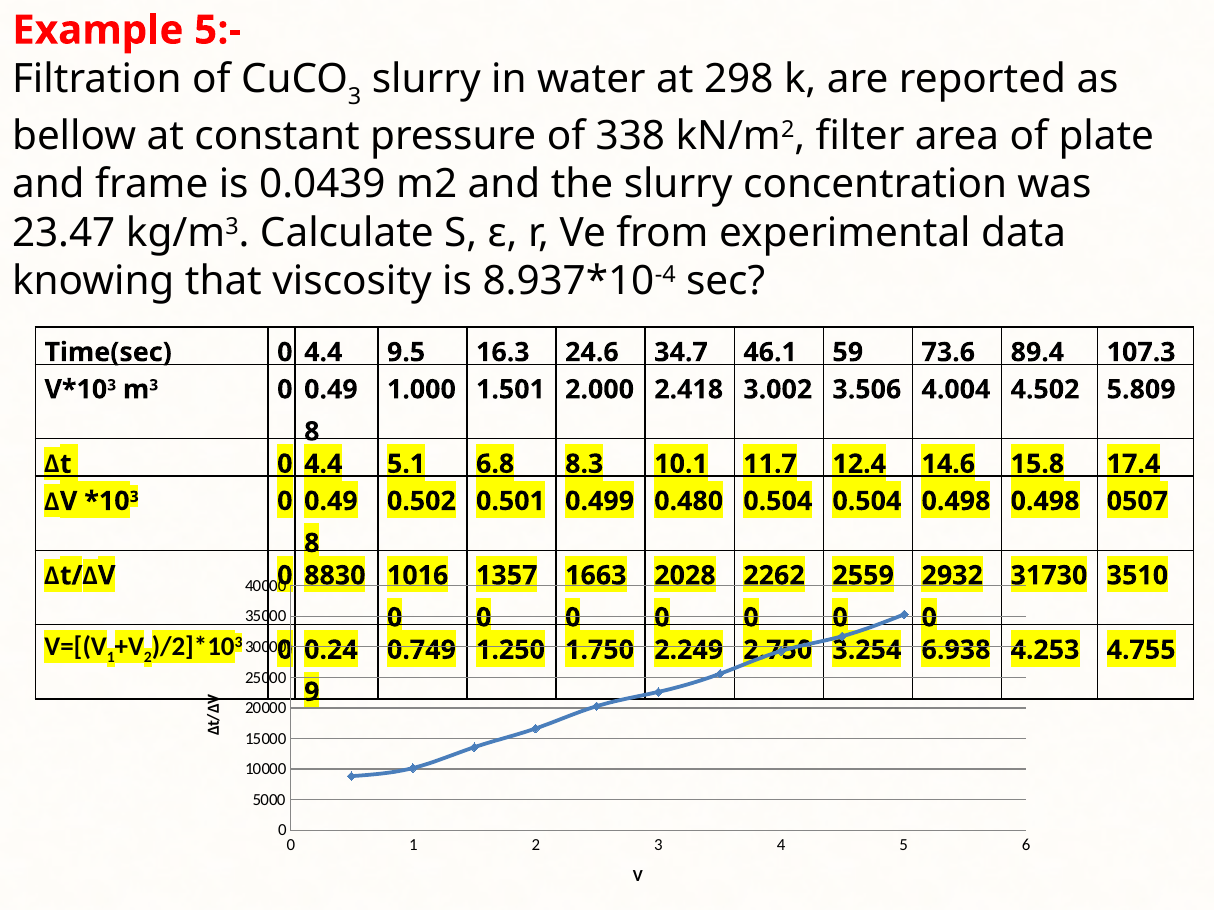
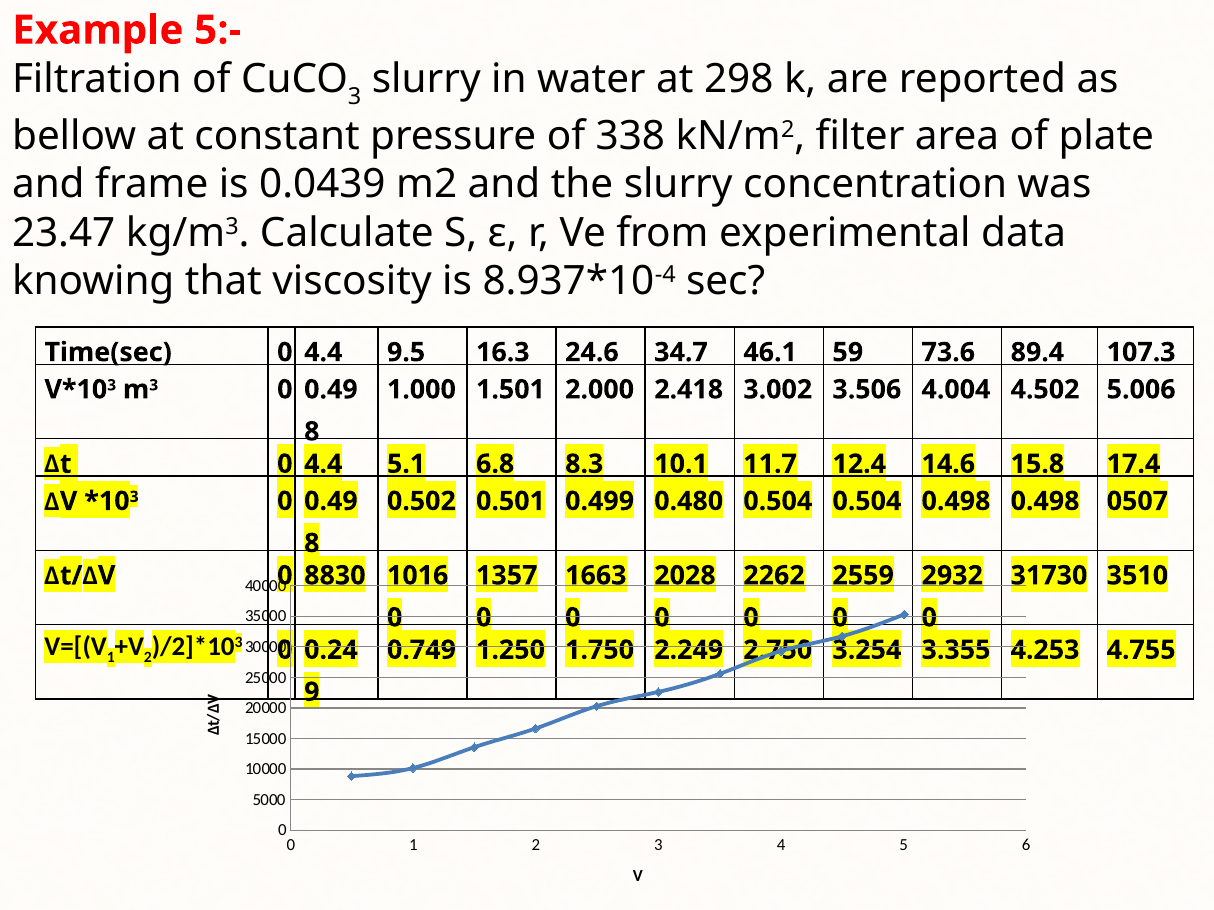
5.809: 5.809 -> 5.006
6.938: 6.938 -> 3.355
